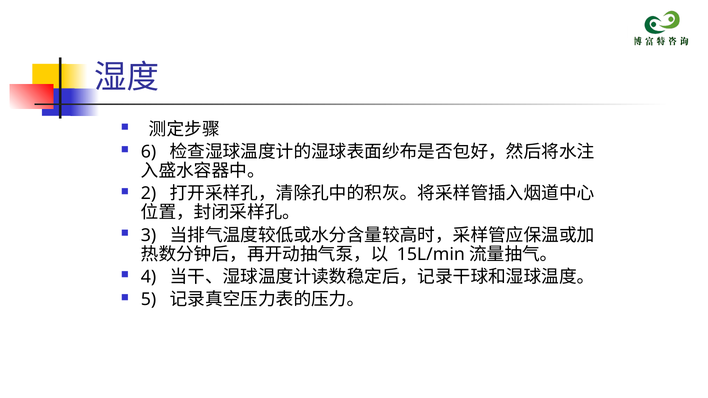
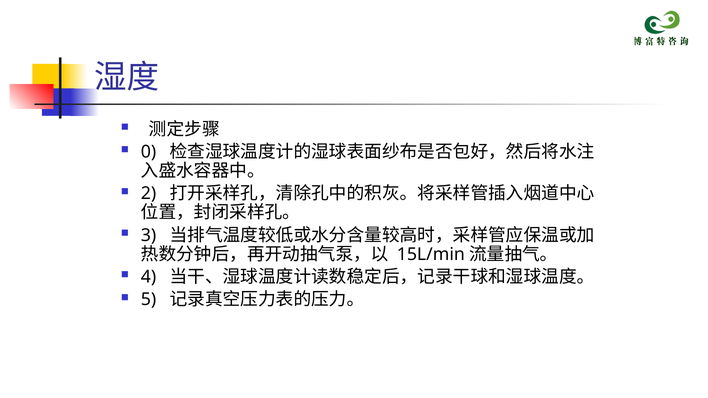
6: 6 -> 0
